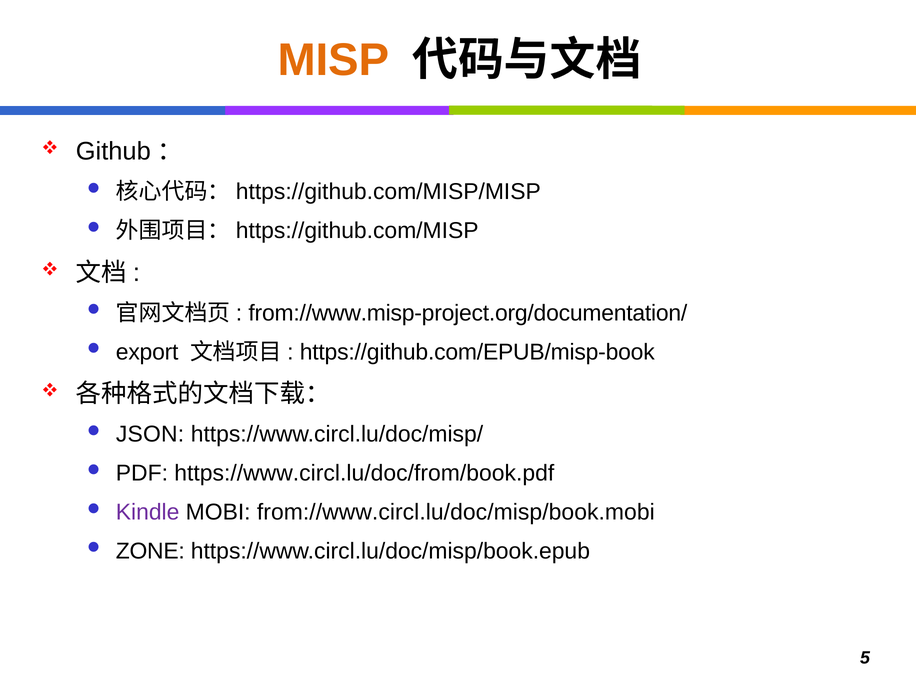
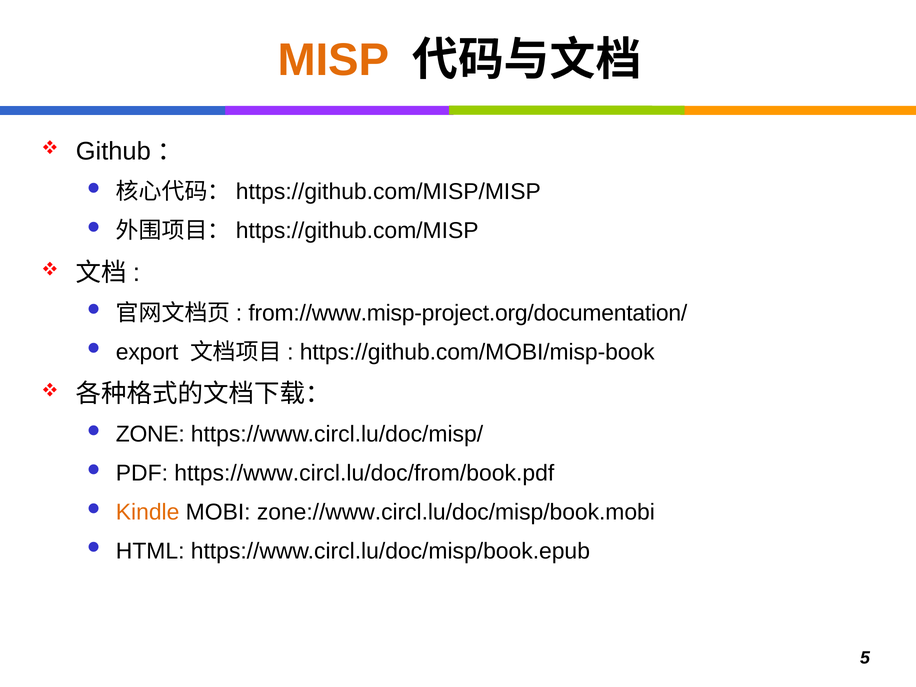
https://github.com/EPUB/misp-book: https://github.com/EPUB/misp-book -> https://github.com/MOBI/misp-book
JSON: JSON -> ZONE
Kindle colour: purple -> orange
from://www.circl.lu/doc/misp/book.mobi: from://www.circl.lu/doc/misp/book.mobi -> zone://www.circl.lu/doc/misp/book.mobi
ZONE: ZONE -> HTML
